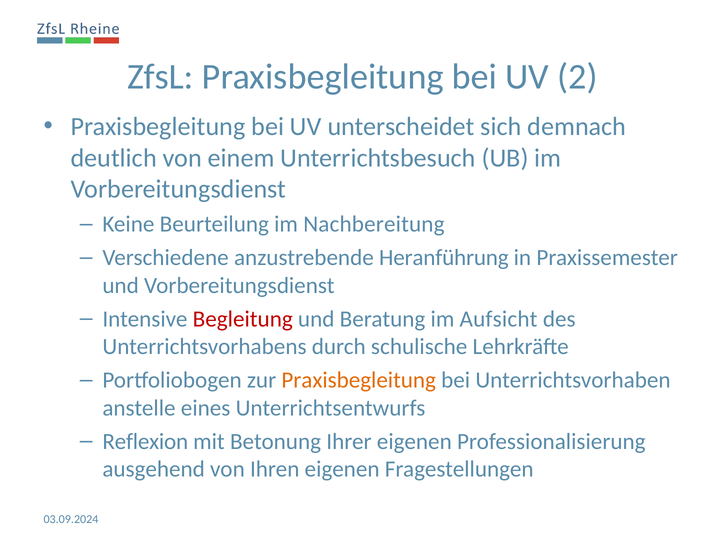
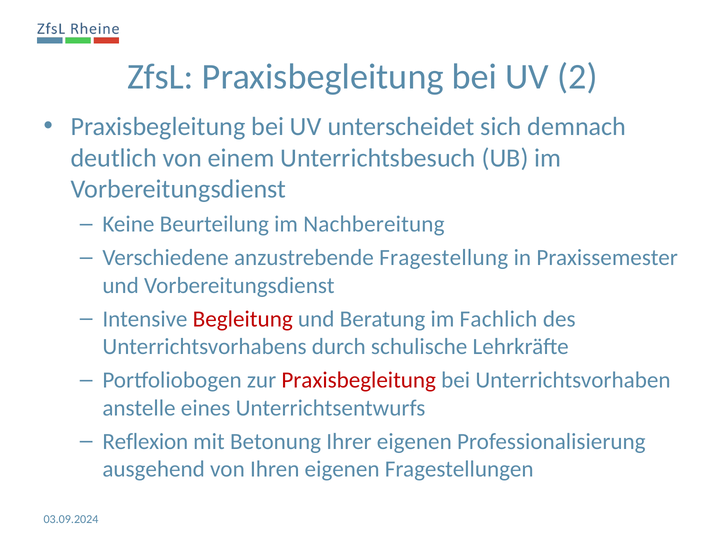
Heranführung: Heranführung -> Fragestellung
Aufsicht: Aufsicht -> Fachlich
Praxisbegleitung at (359, 380) colour: orange -> red
